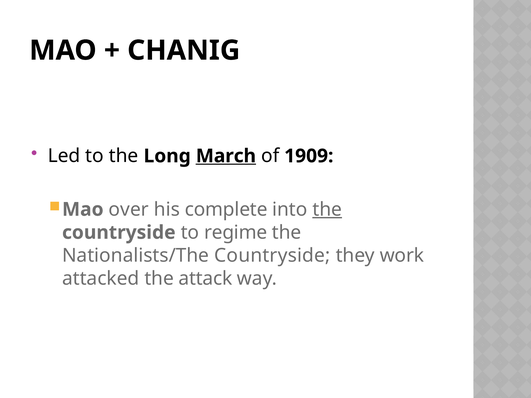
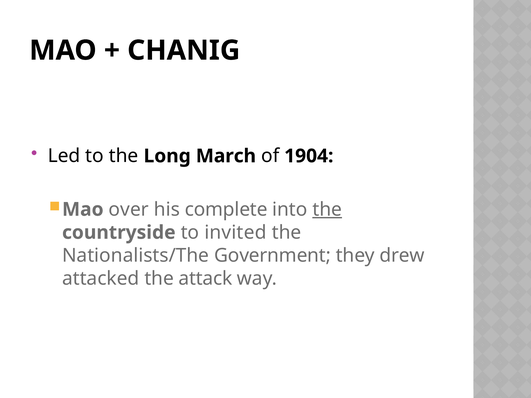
March underline: present -> none
1909: 1909 -> 1904
regime: regime -> invited
Nationalists/The Countryside: Countryside -> Government
work: work -> drew
